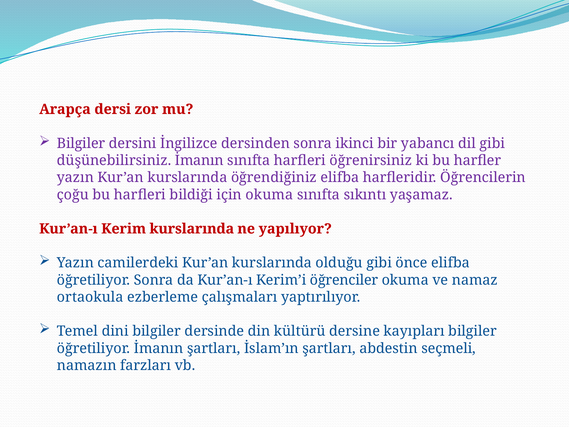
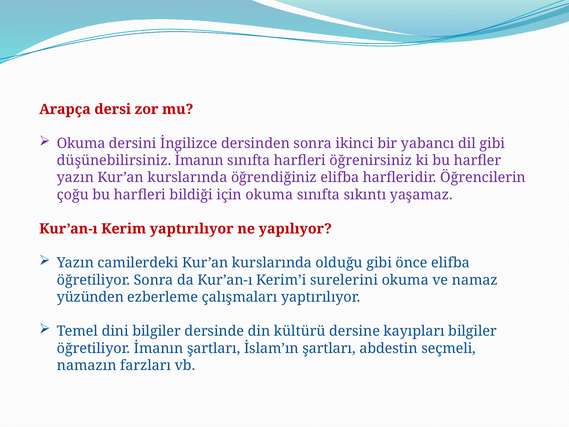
Bilgiler at (81, 143): Bilgiler -> Okuma
Kerim kurslarında: kurslarında -> yaptırılıyor
öğrenciler: öğrenciler -> surelerini
ortaokula: ortaokula -> yüzünden
